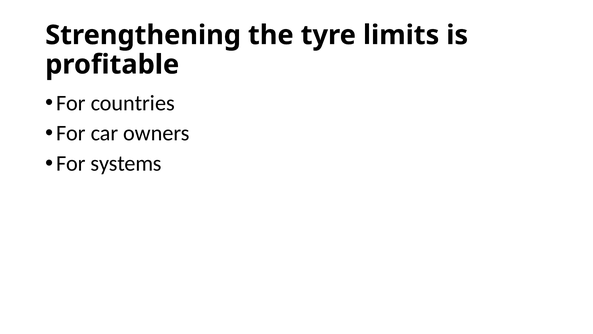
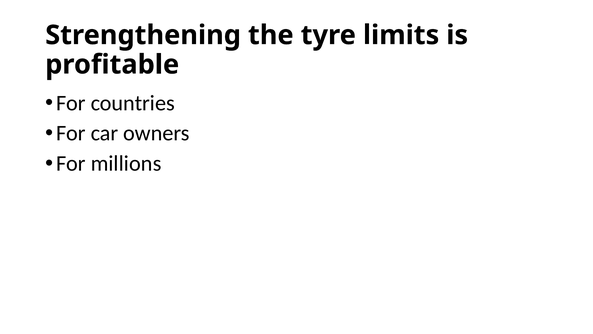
systems: systems -> millions
